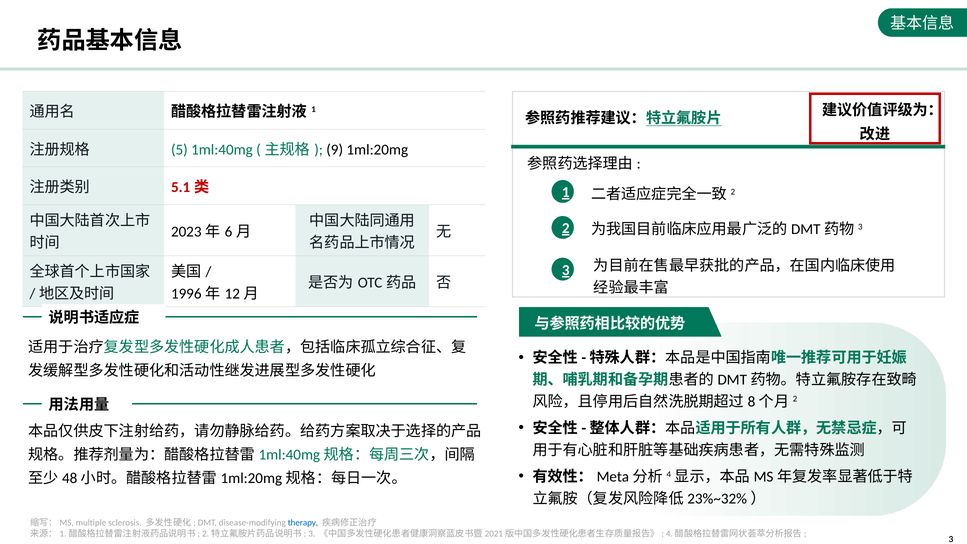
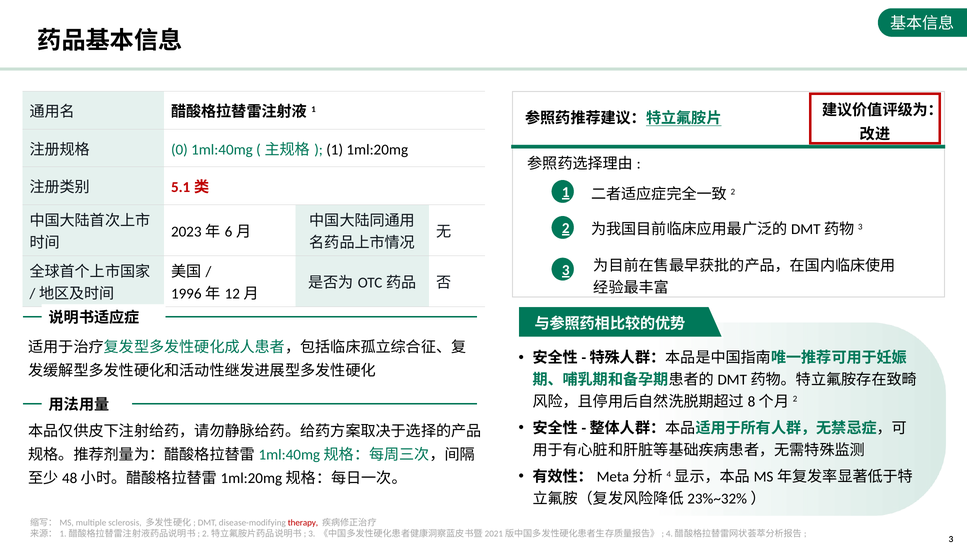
5: 5 -> 0
9 at (335, 150): 9 -> 1
therapy colour: blue -> red
